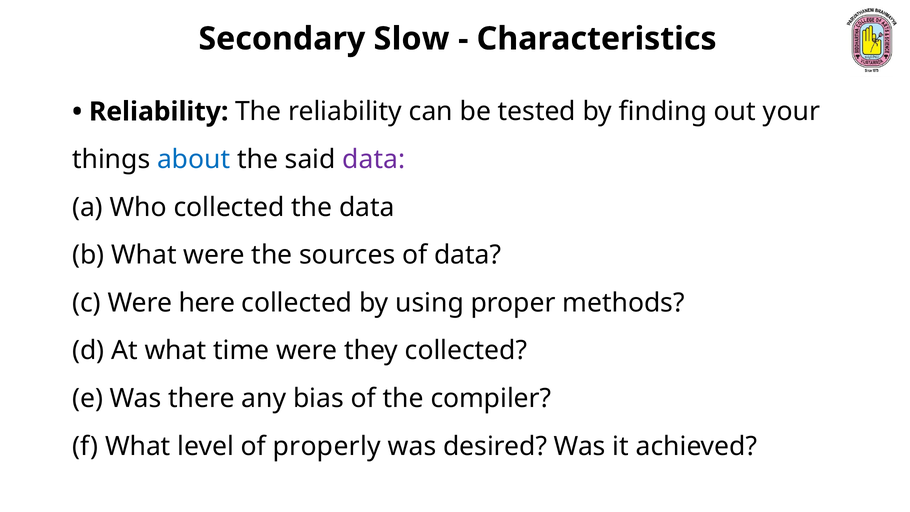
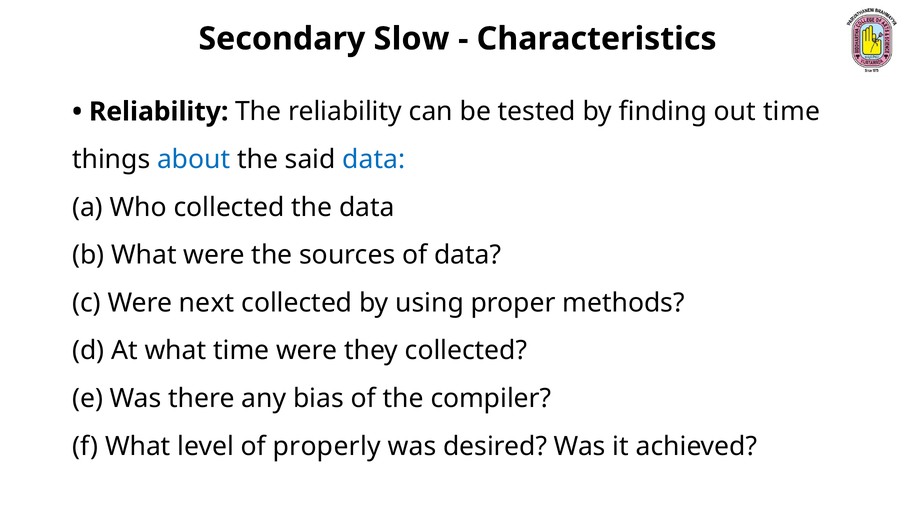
out your: your -> time
data at (374, 159) colour: purple -> blue
here: here -> next
